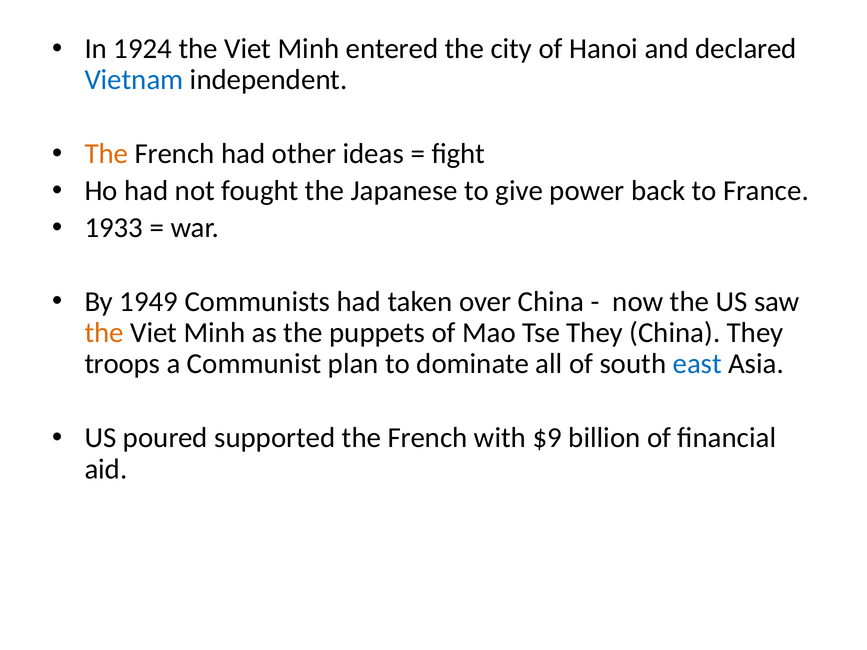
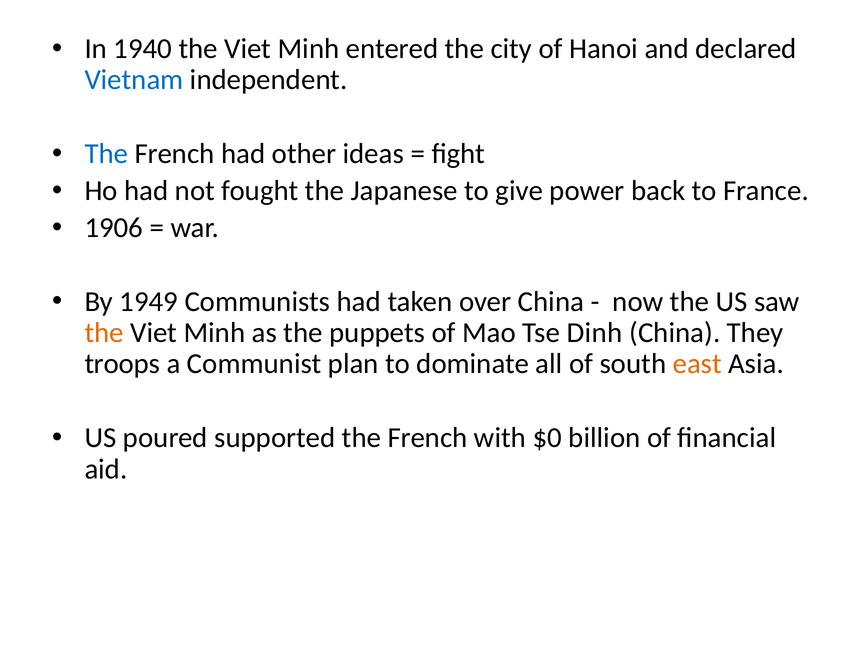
1924: 1924 -> 1940
The at (106, 154) colour: orange -> blue
1933: 1933 -> 1906
Tse They: They -> Dinh
east colour: blue -> orange
$9: $9 -> $0
